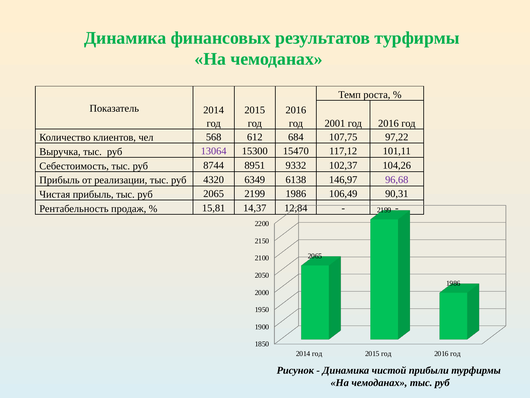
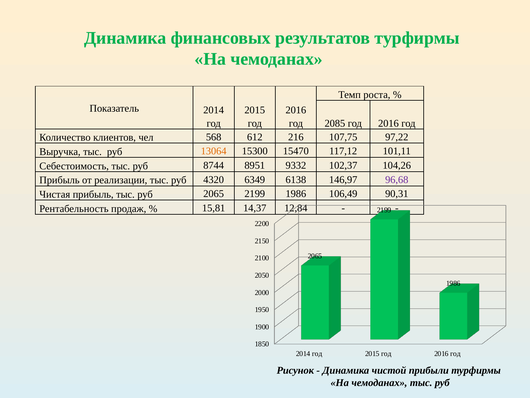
2001: 2001 -> 2085
684: 684 -> 216
13064 colour: purple -> orange
